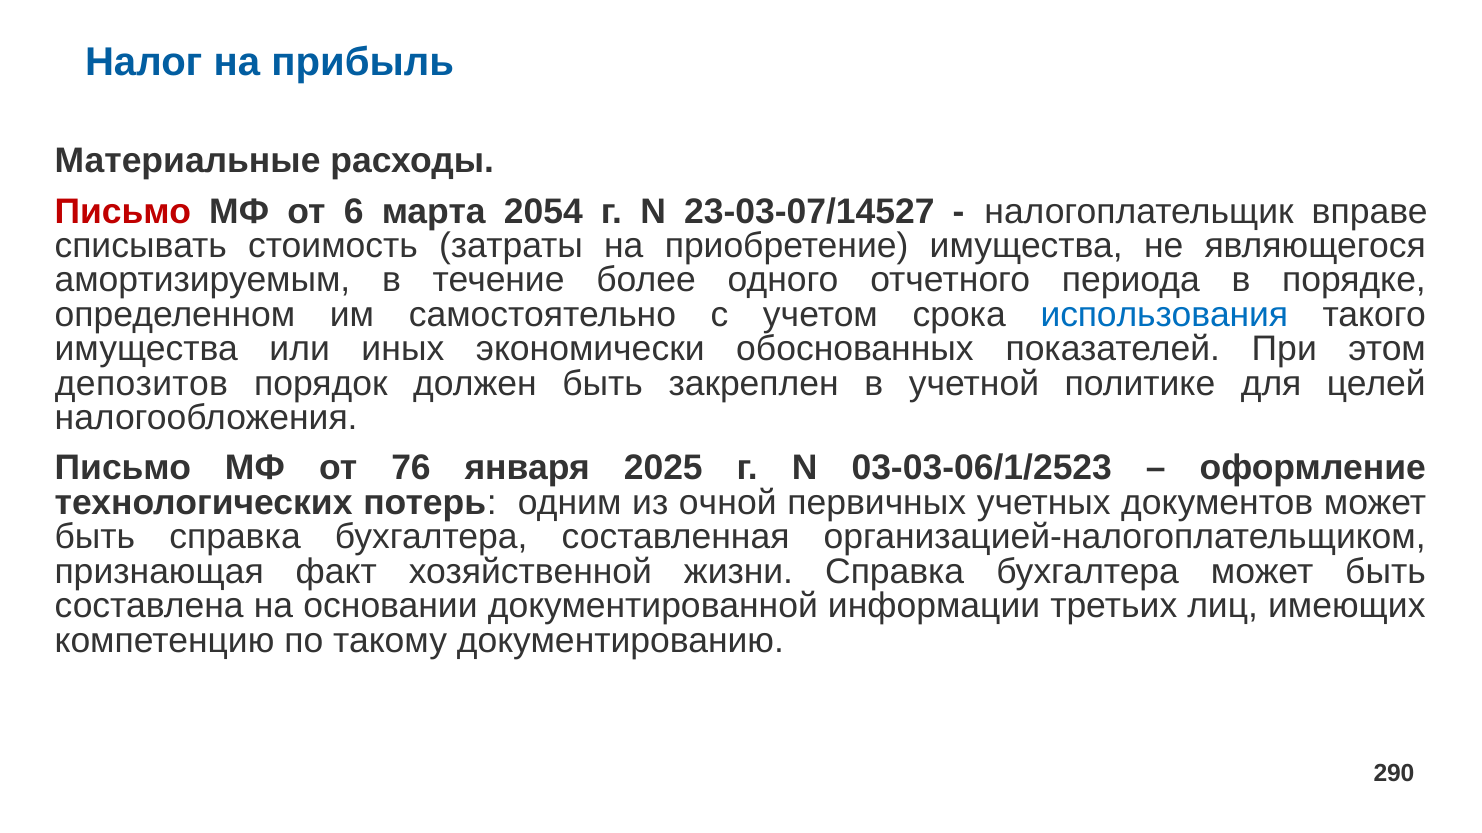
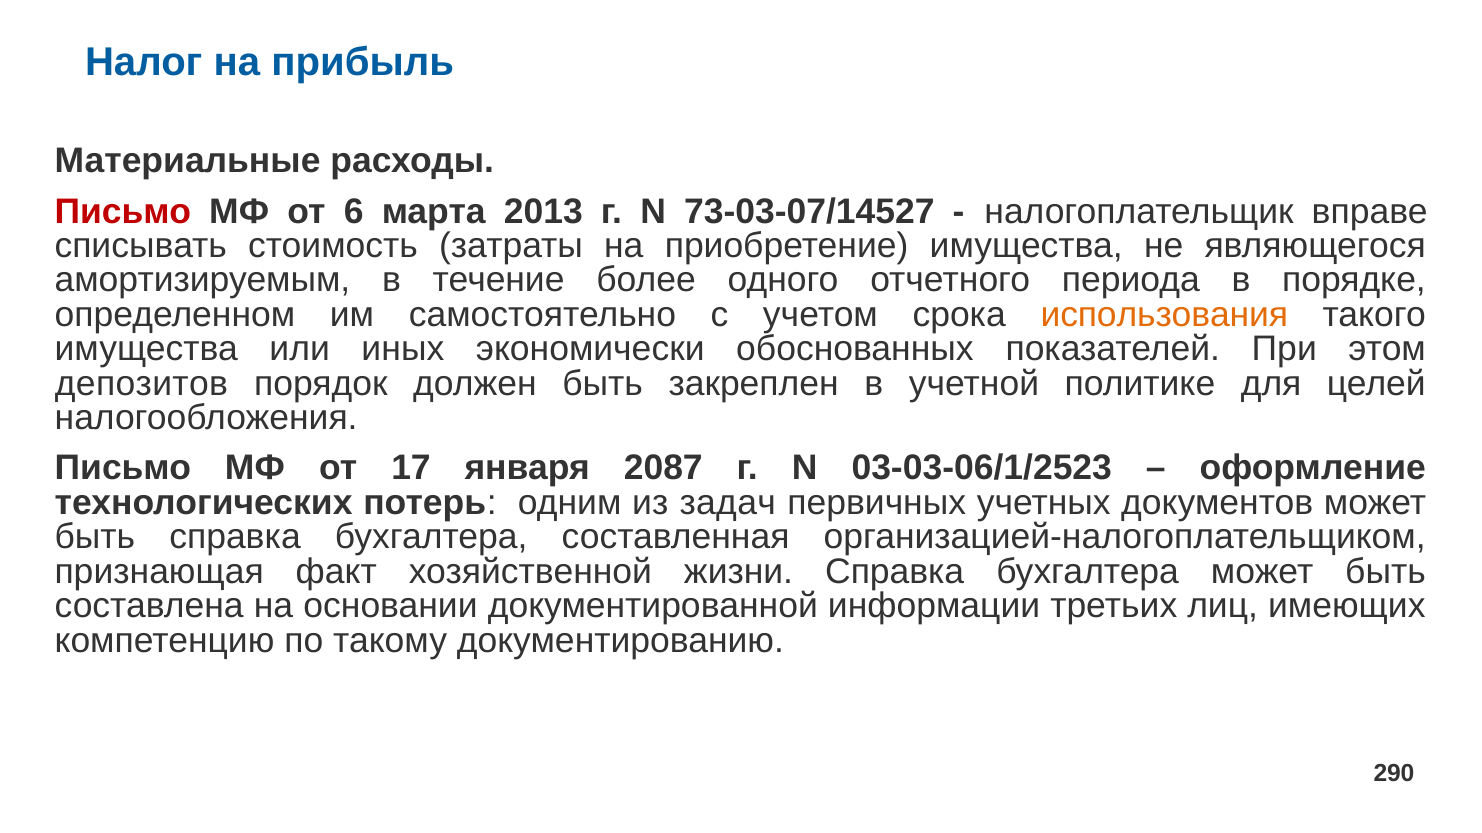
2054: 2054 -> 2013
23-03-07/14527: 23-03-07/14527 -> 73-03-07/14527
использования colour: blue -> orange
76: 76 -> 17
2025: 2025 -> 2087
очной: очной -> задач
